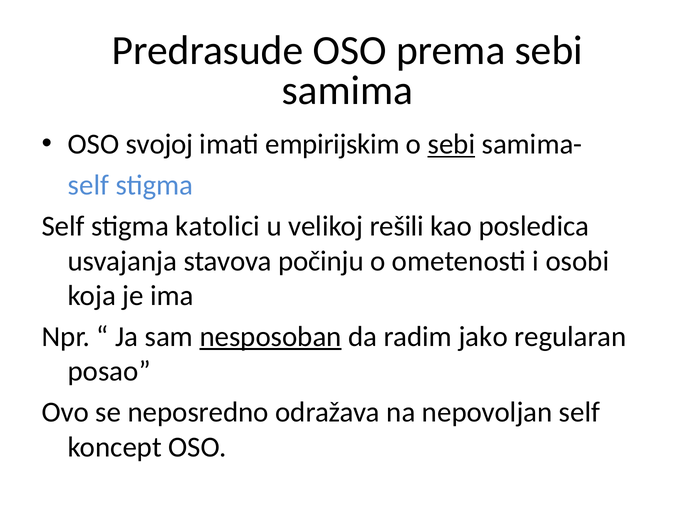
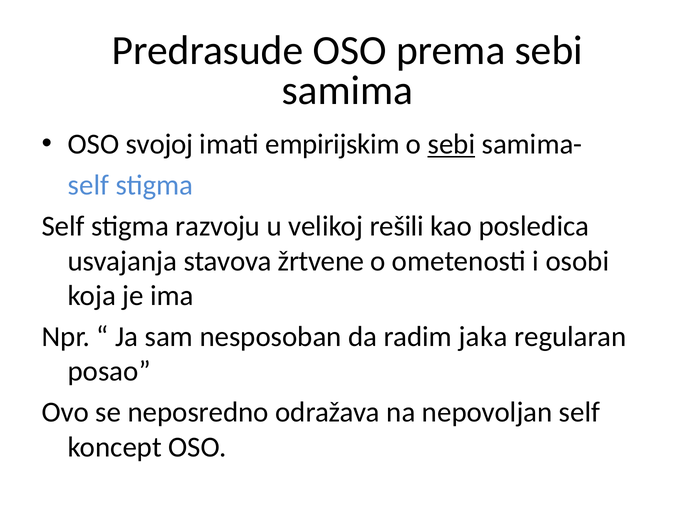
katolici: katolici -> razvoju
počinju: počinju -> žrtvene
nesposoban underline: present -> none
jako: jako -> jaka
